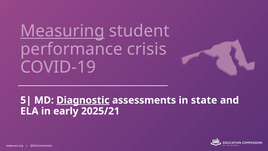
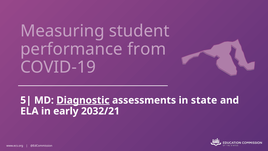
Measuring underline: present -> none
crisis: crisis -> from
2025/21: 2025/21 -> 2032/21
